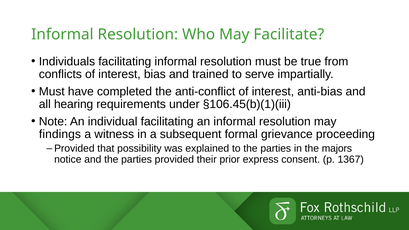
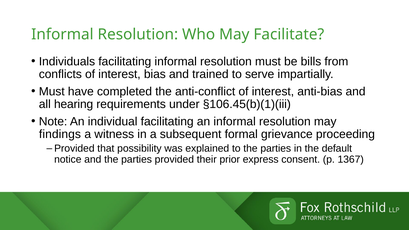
true: true -> bills
majors: majors -> default
